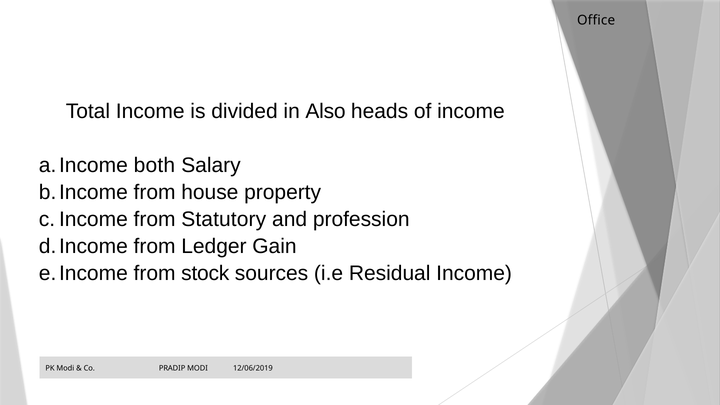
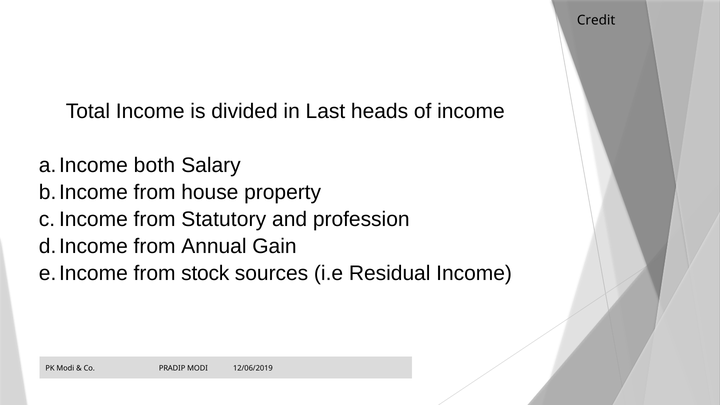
Office: Office -> Credit
Also: Also -> Last
Ledger: Ledger -> Annual
